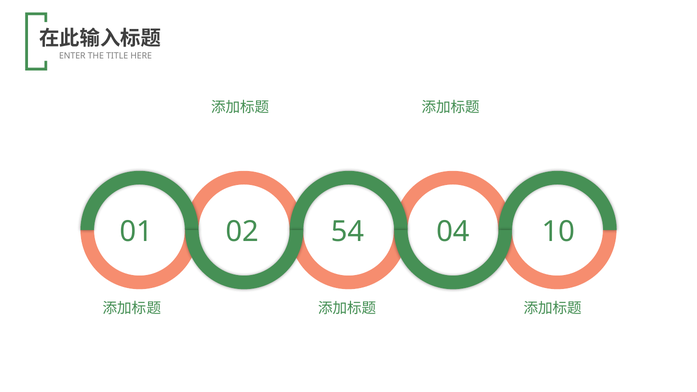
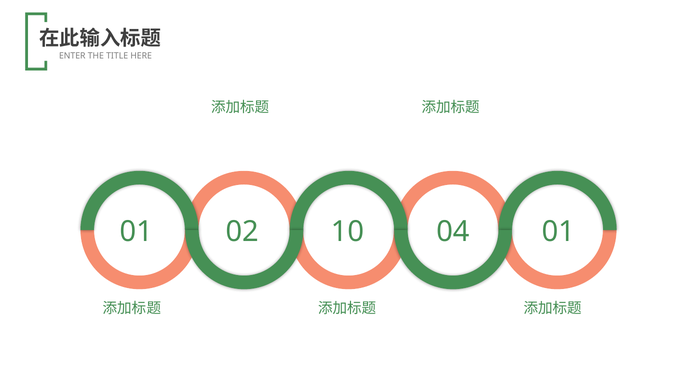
54: 54 -> 10
04 10: 10 -> 01
